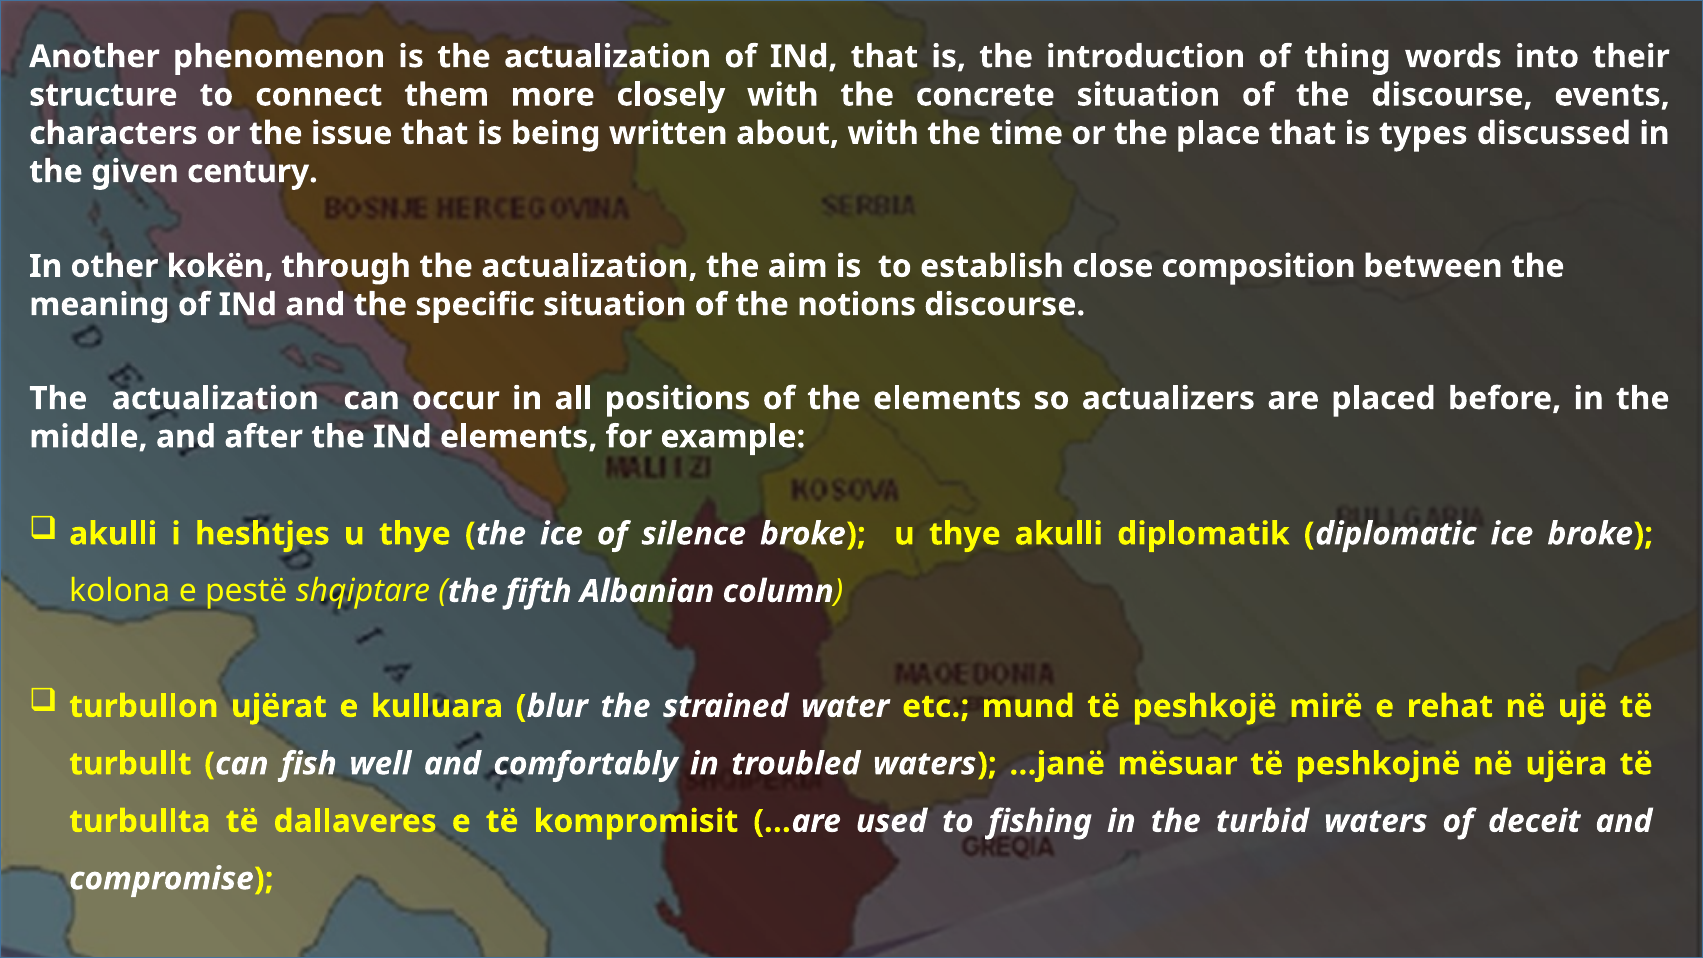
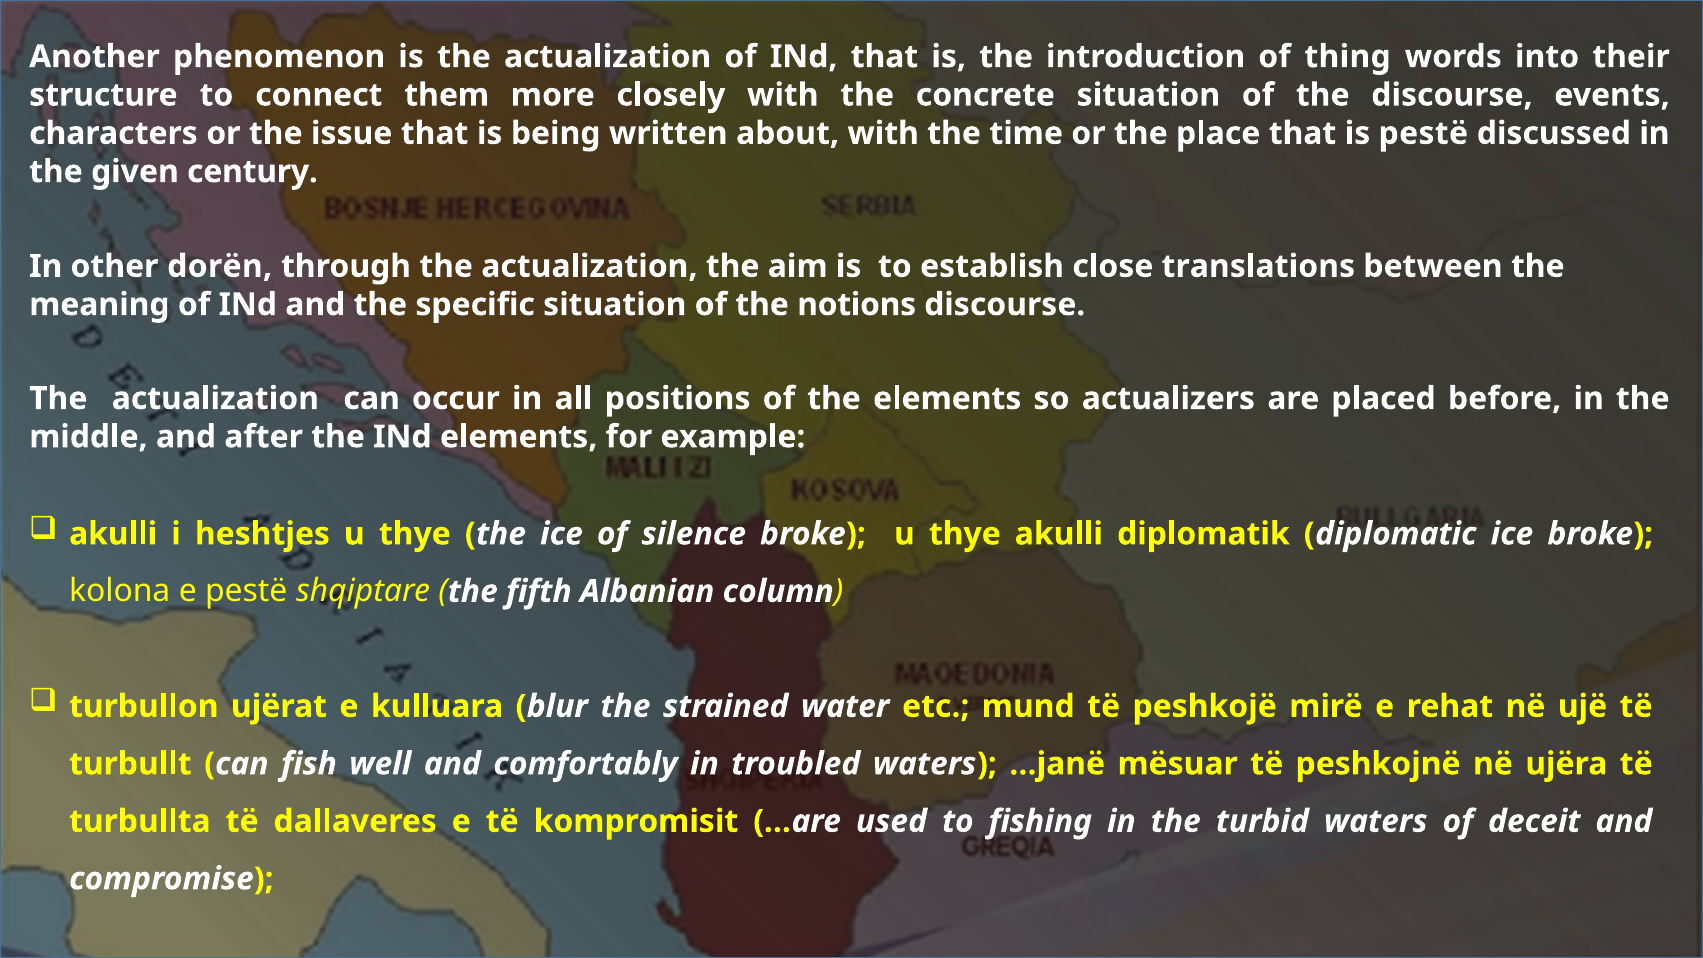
is types: types -> pestë
kokën: kokën -> dorën
composition: composition -> translations
